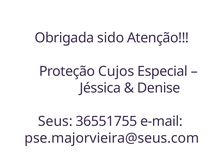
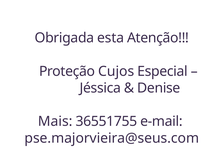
sido: sido -> esta
Seus: Seus -> Mais
